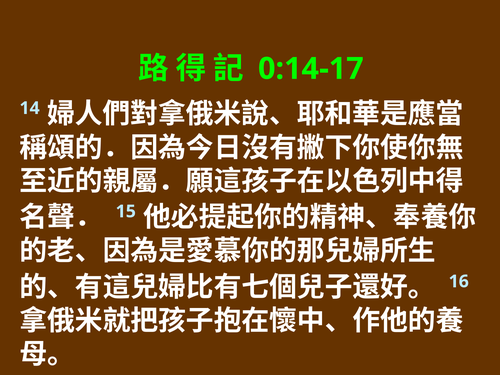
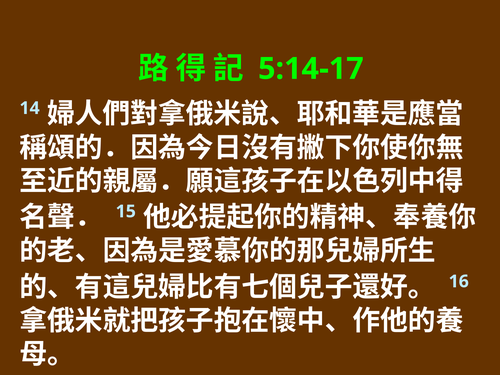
0:14-17: 0:14-17 -> 5:14-17
